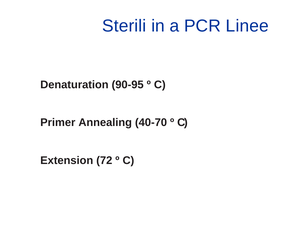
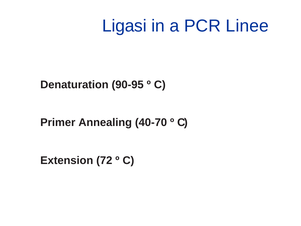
Sterili: Sterili -> Ligasi
